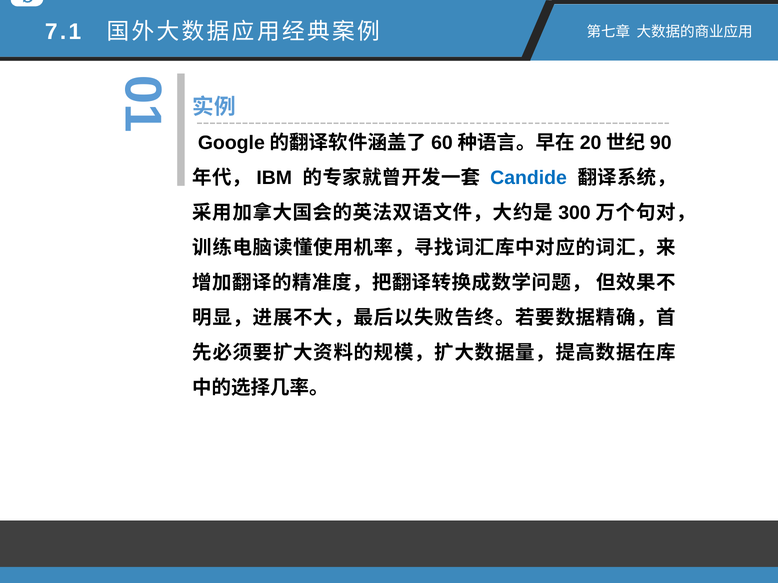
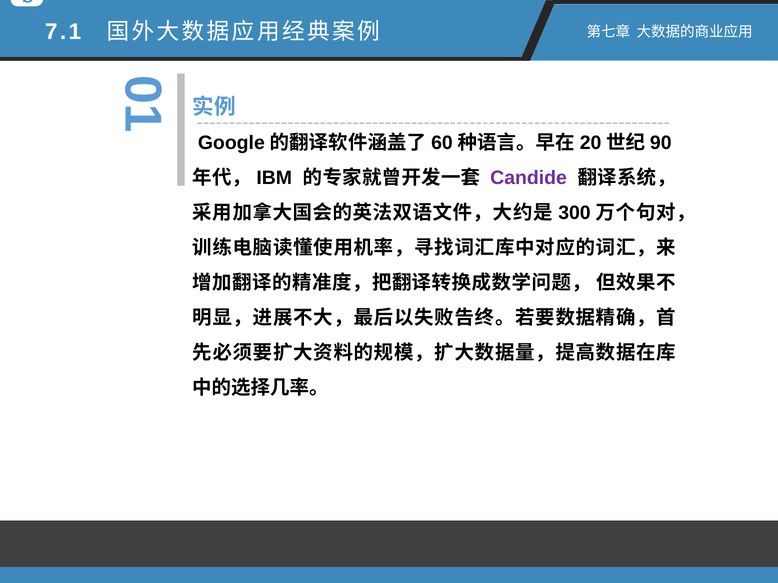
Candide colour: blue -> purple
